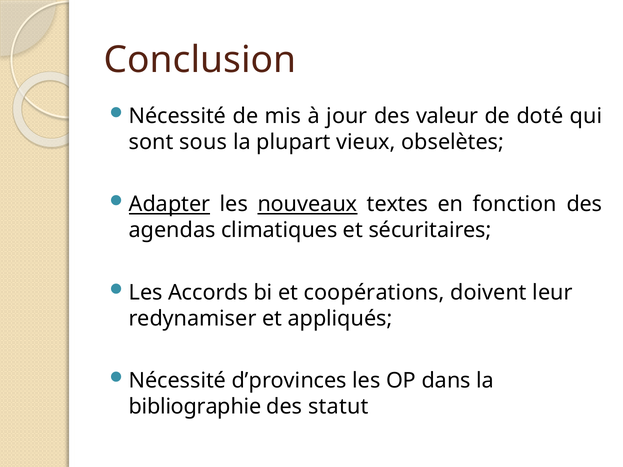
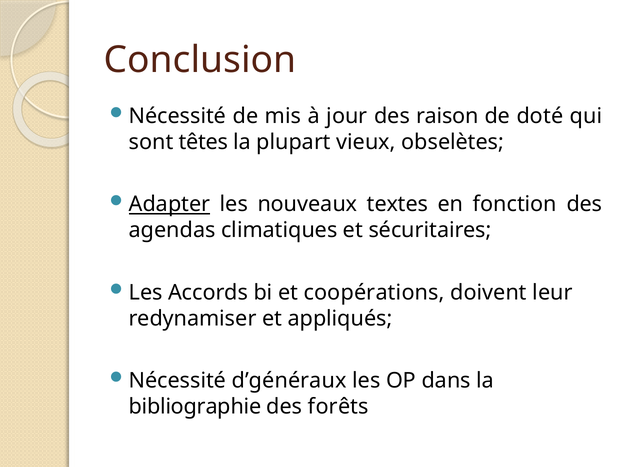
valeur: valeur -> raison
sous: sous -> têtes
nouveaux underline: present -> none
d’provinces: d’provinces -> d’généraux
statut: statut -> forêts
